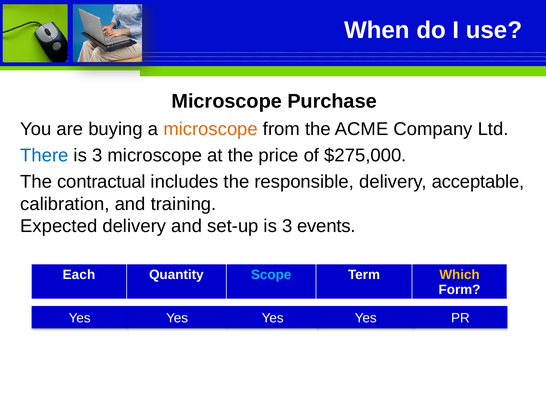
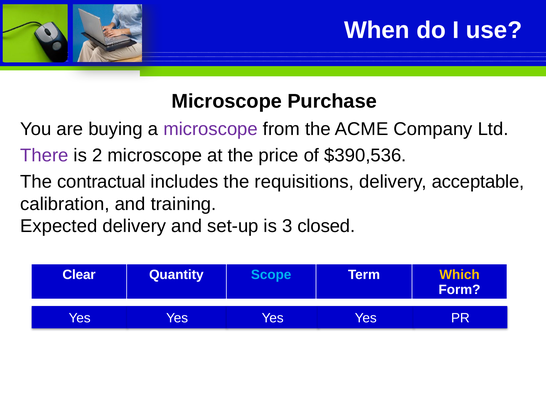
microscope at (211, 129) colour: orange -> purple
There colour: blue -> purple
3 at (97, 156): 3 -> 2
$275,000: $275,000 -> $390,536
responsible: responsible -> requisitions
events: events -> closed
Each: Each -> Clear
